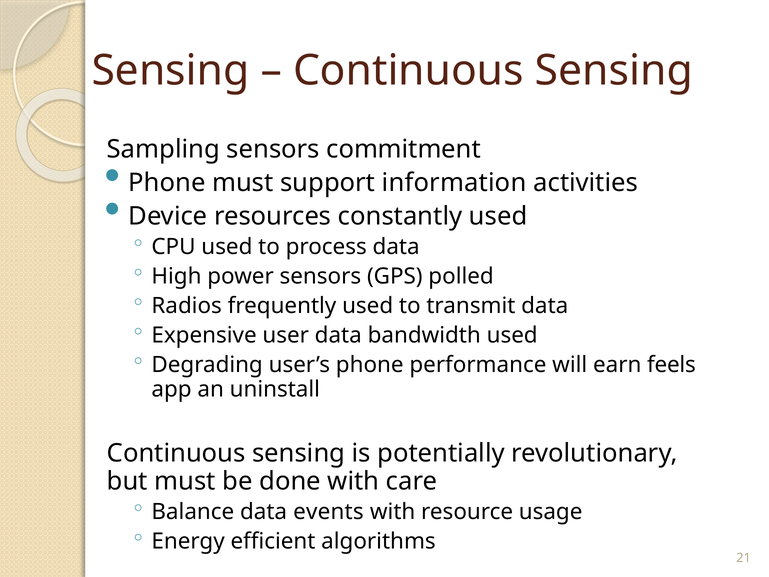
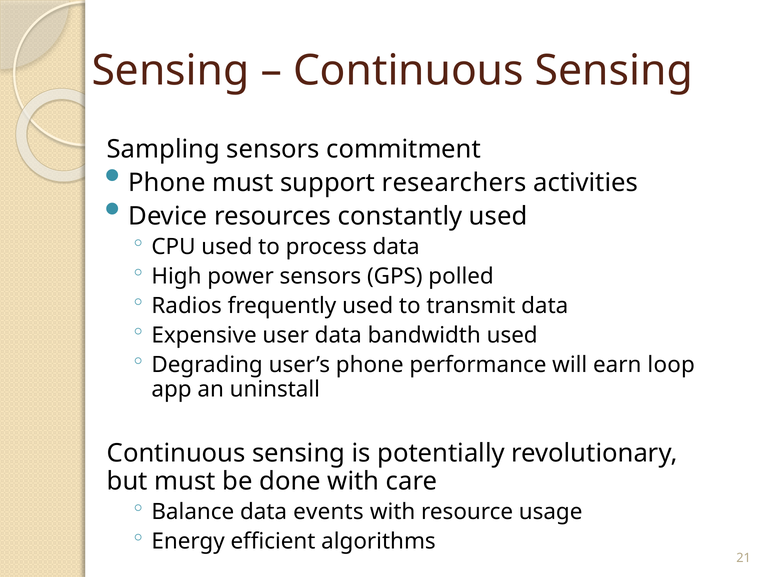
information: information -> researchers
feels: feels -> loop
